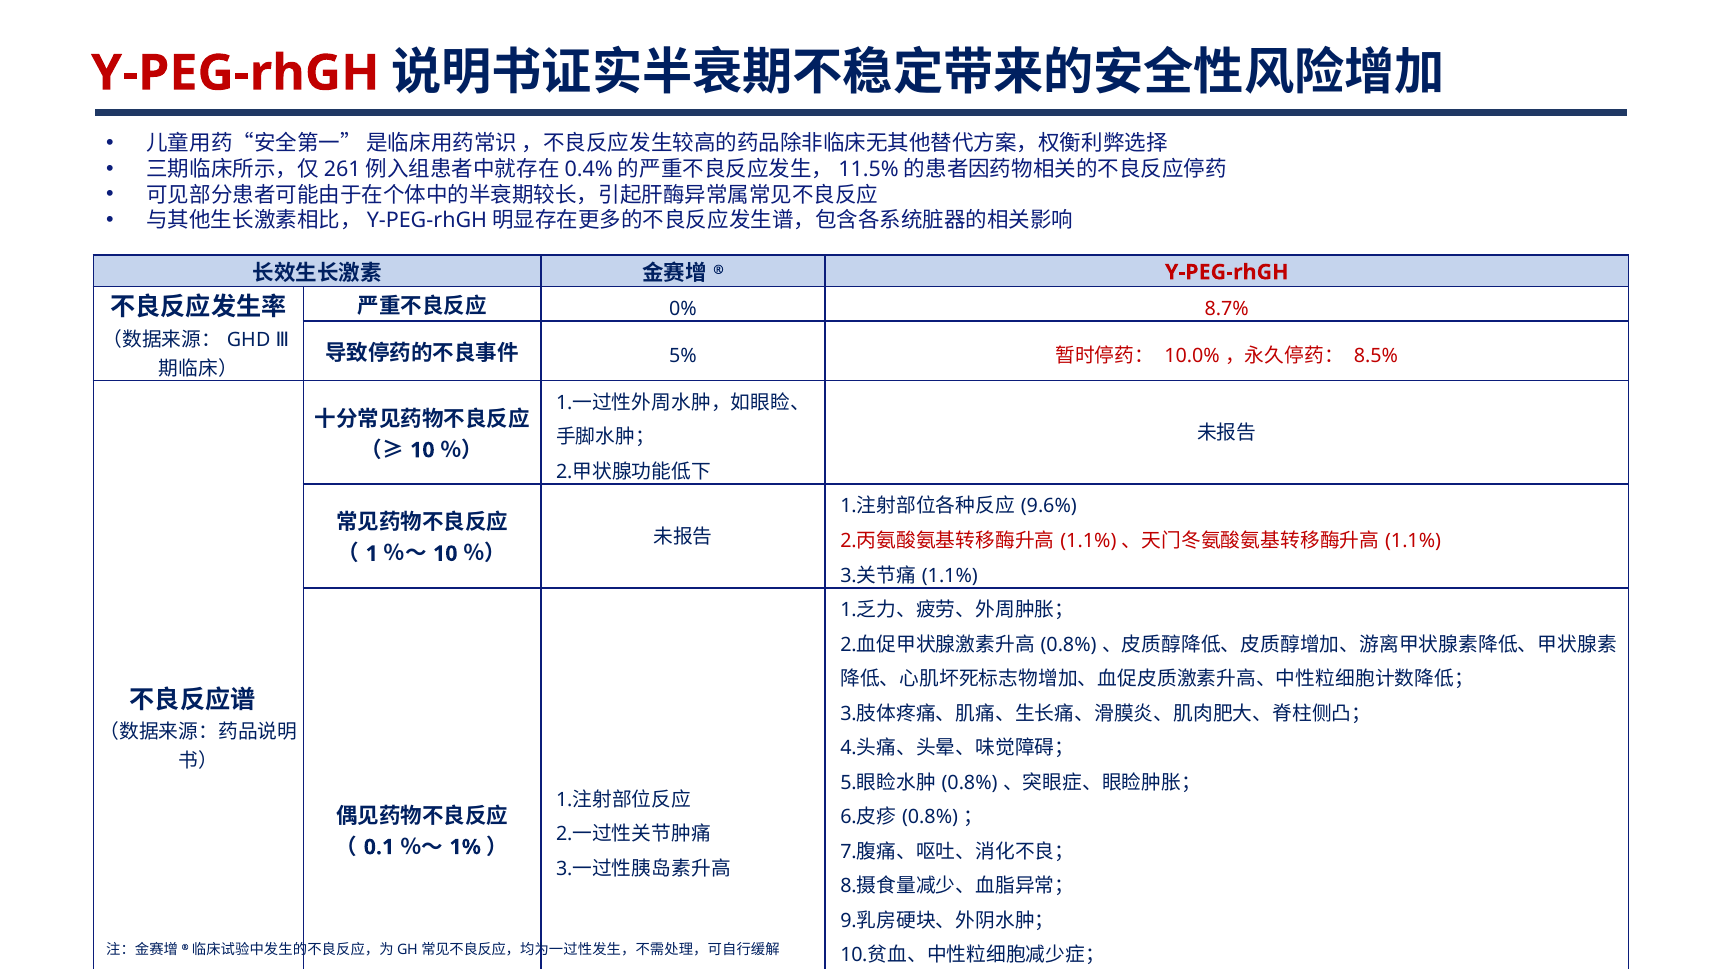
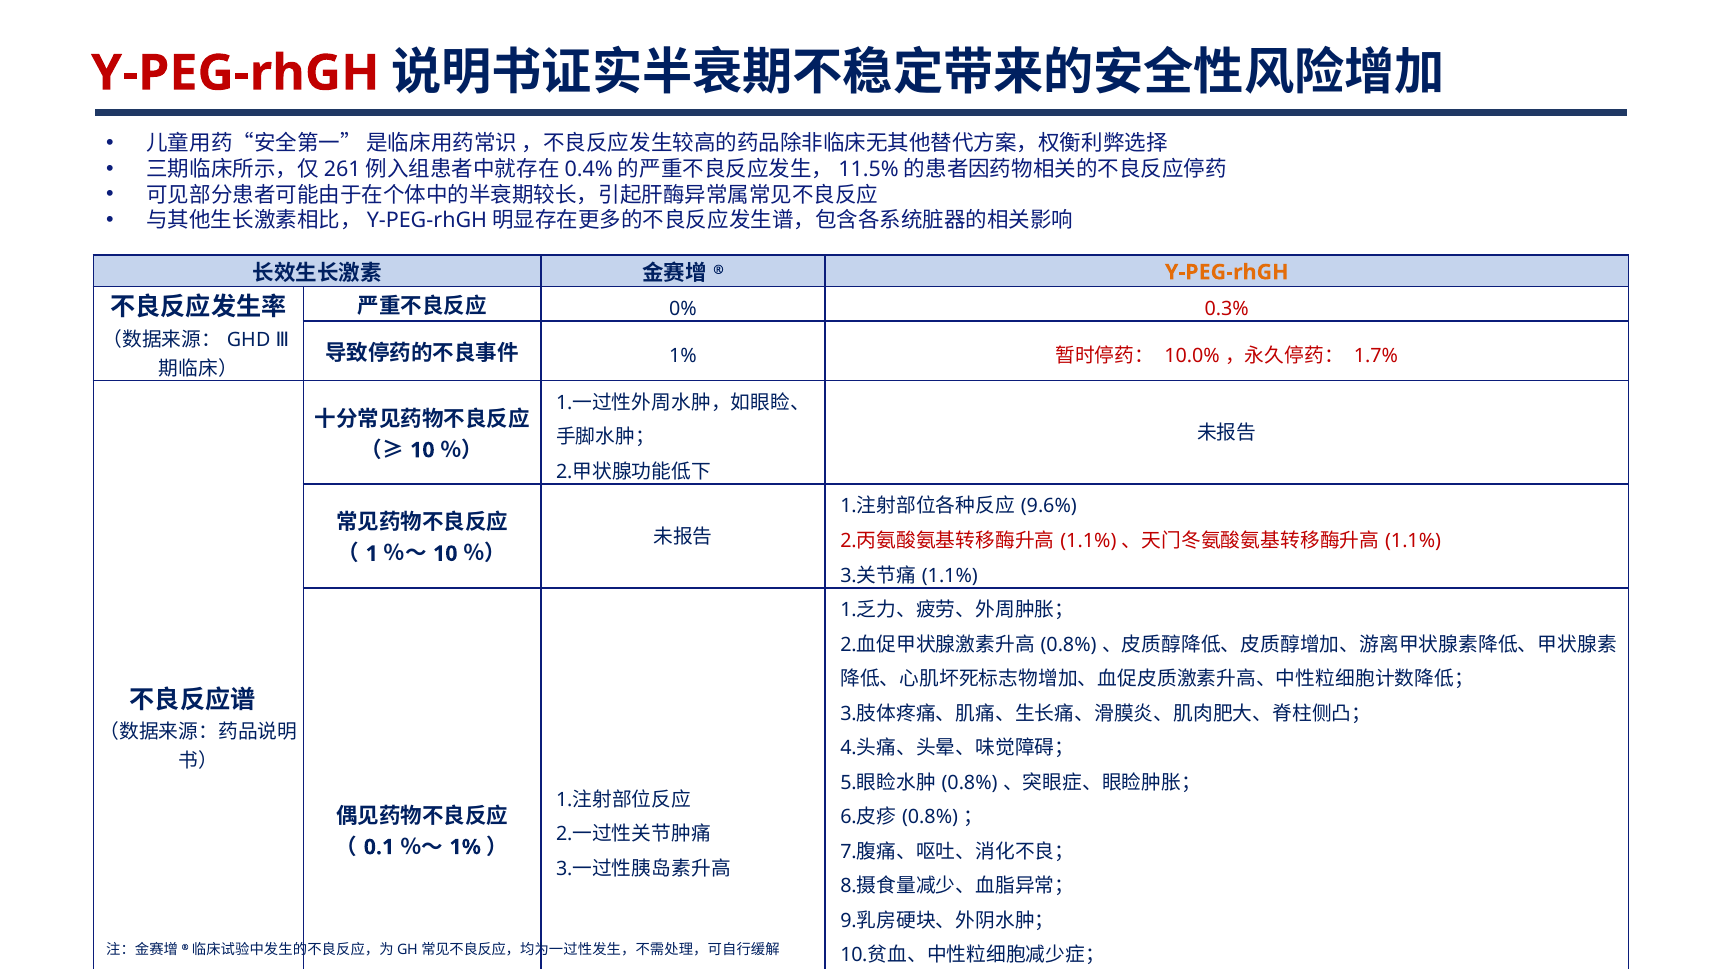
Y-PEG-rhGH at (1227, 272) colour: red -> orange
8.7%: 8.7% -> 0.3%
5% at (683, 356): 5% -> 1%
8.5%: 8.5% -> 1.7%
